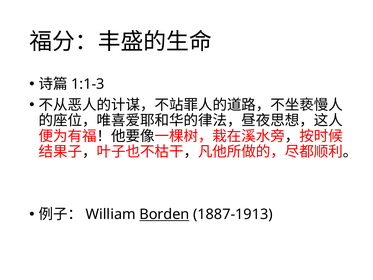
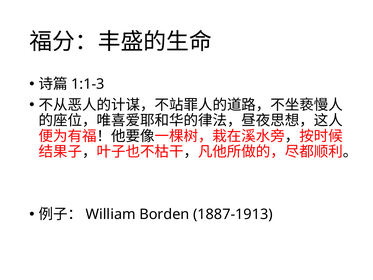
Borden underline: present -> none
